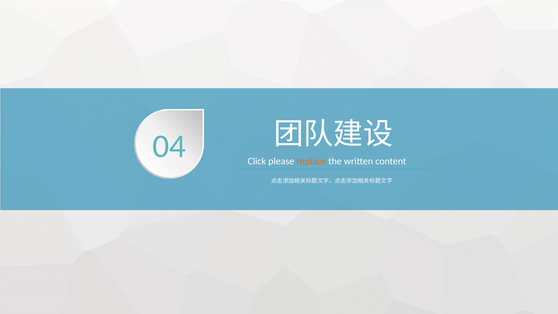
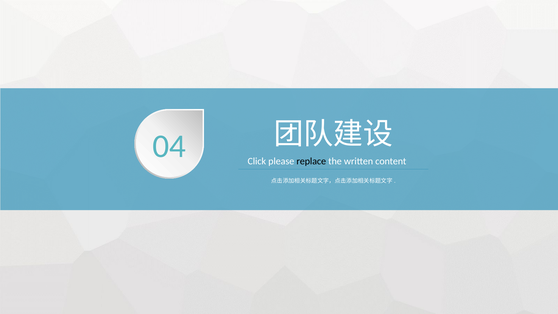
replace colour: orange -> black
